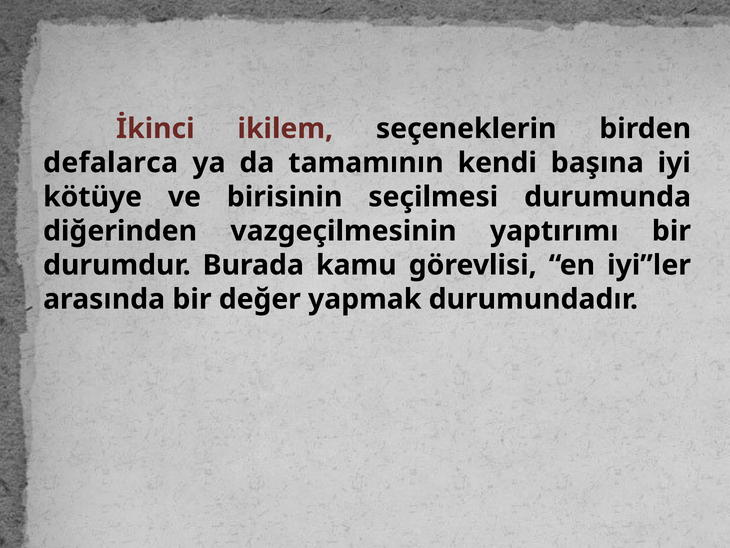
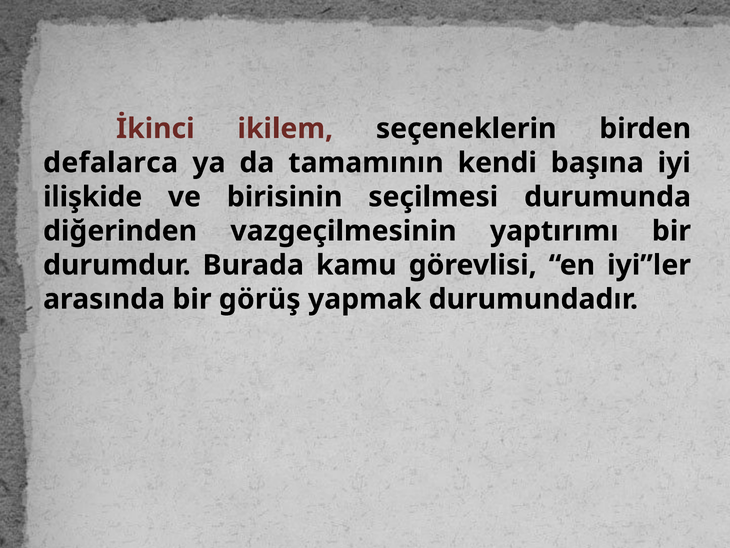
kötüye: kötüye -> ilişkide
değer: değer -> görüş
